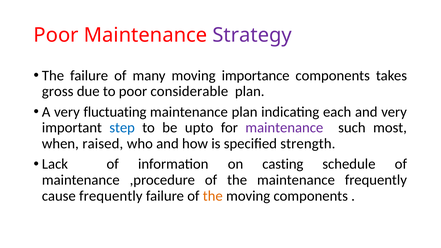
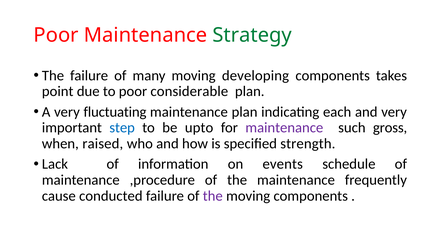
Strategy colour: purple -> green
importance: importance -> developing
gross: gross -> point
most: most -> gross
casting: casting -> events
cause frequently: frequently -> conducted
the at (213, 196) colour: orange -> purple
